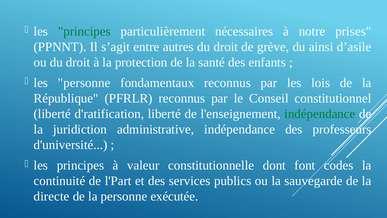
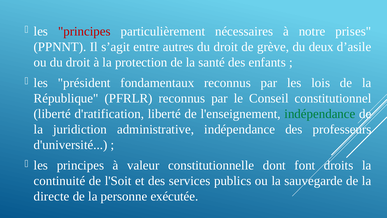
principes at (84, 31) colour: green -> red
ainsi: ainsi -> deux
les personne: personne -> président
codes: codes -> droits
l'Part: l'Part -> l'Soit
